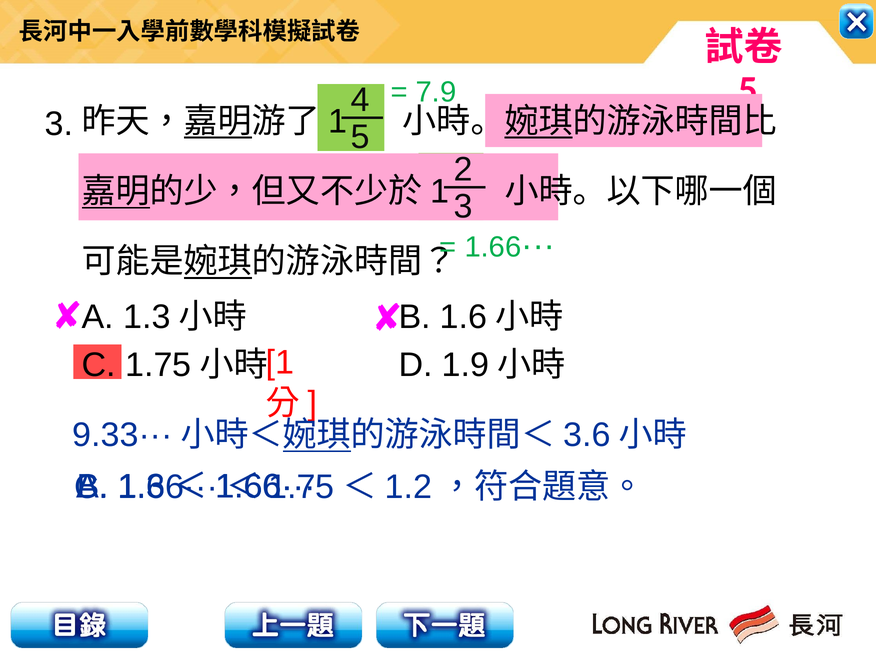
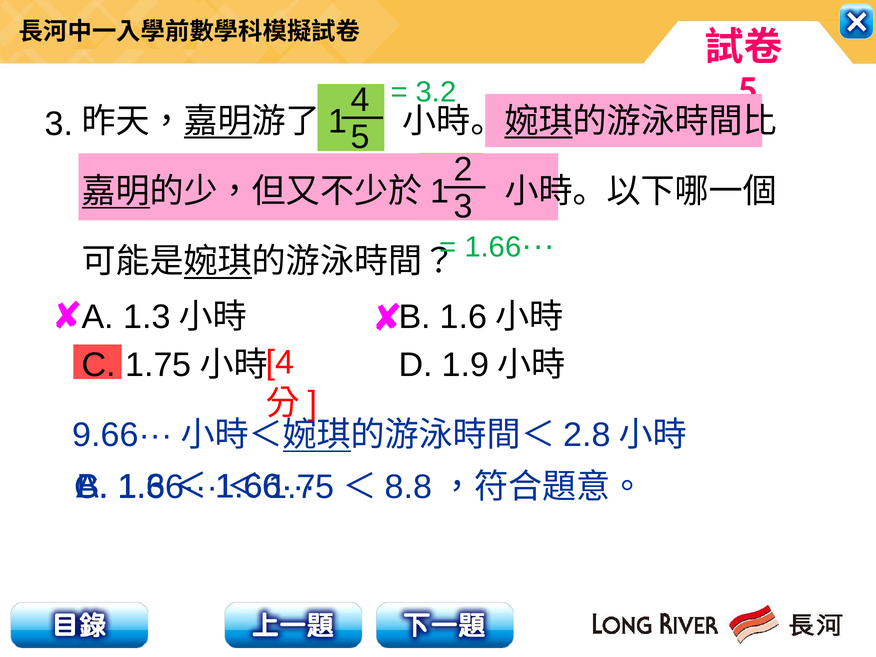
7.9: 7.9 -> 3.2
1 at (280, 363): 1 -> 4
9.33···: 9.33··· -> 9.66···
3.6: 3.6 -> 2.8
1.2: 1.2 -> 8.8
